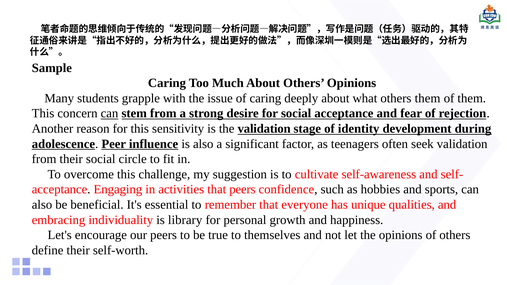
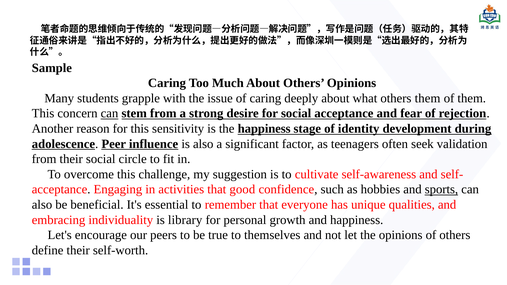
the validation: validation -> happiness
that peers: peers -> good
sports underline: none -> present
